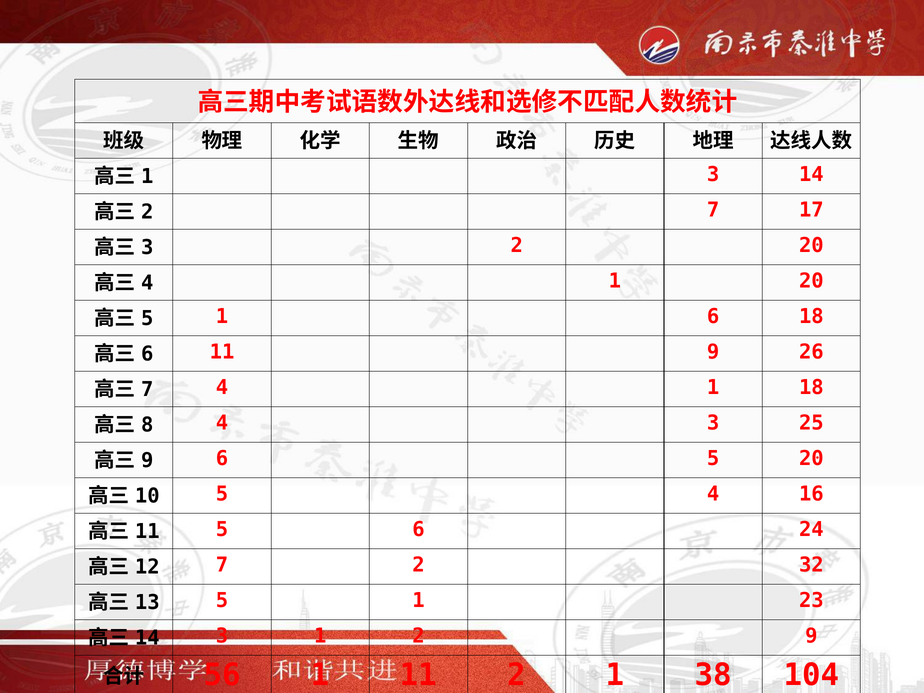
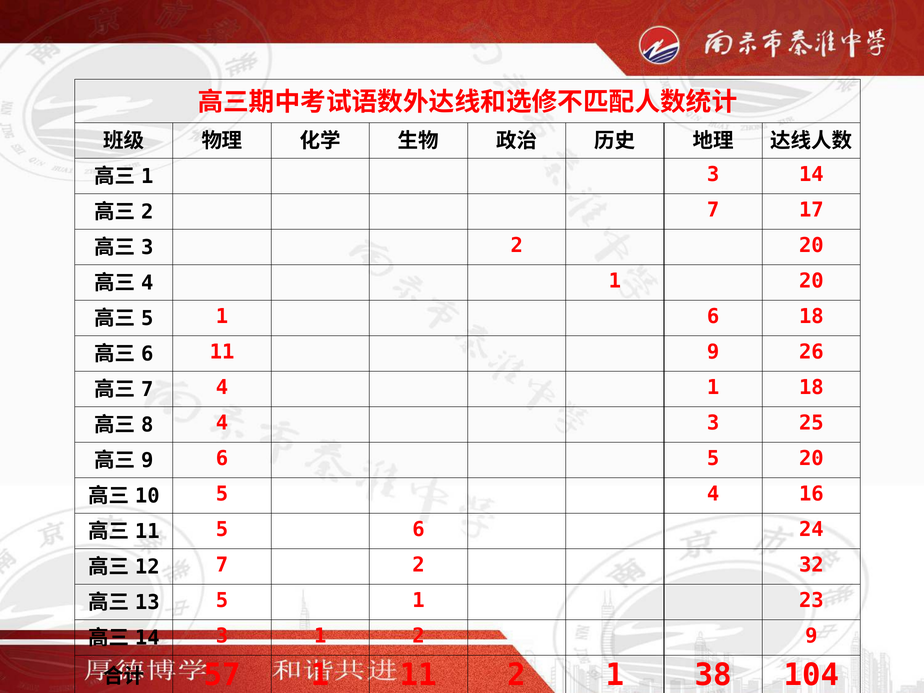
56: 56 -> 57
